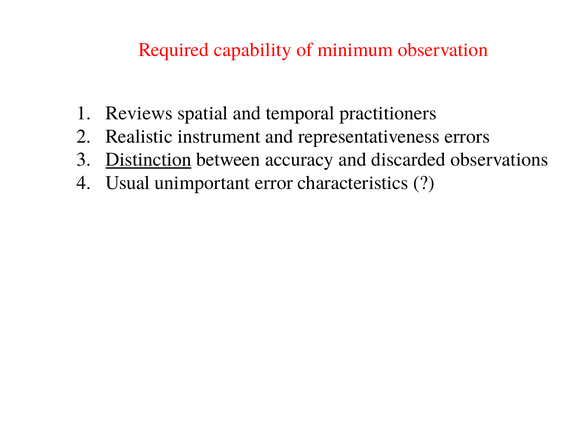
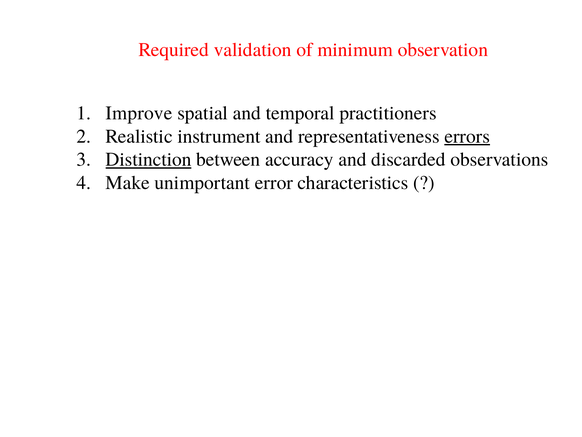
capability: capability -> validation
Reviews: Reviews -> Improve
errors underline: none -> present
Usual: Usual -> Make
